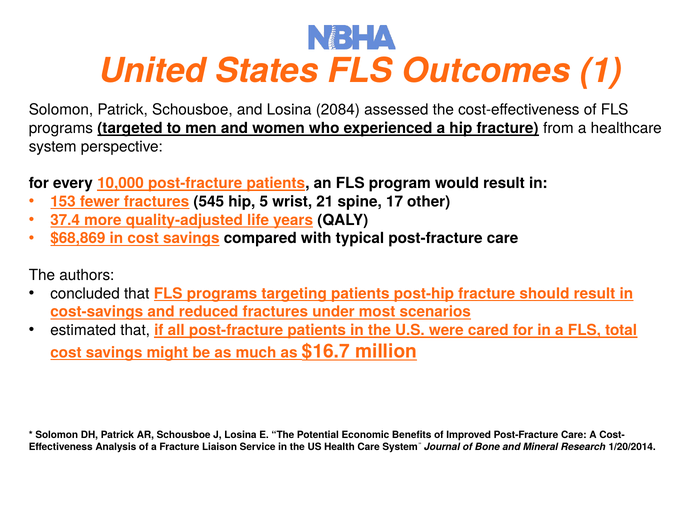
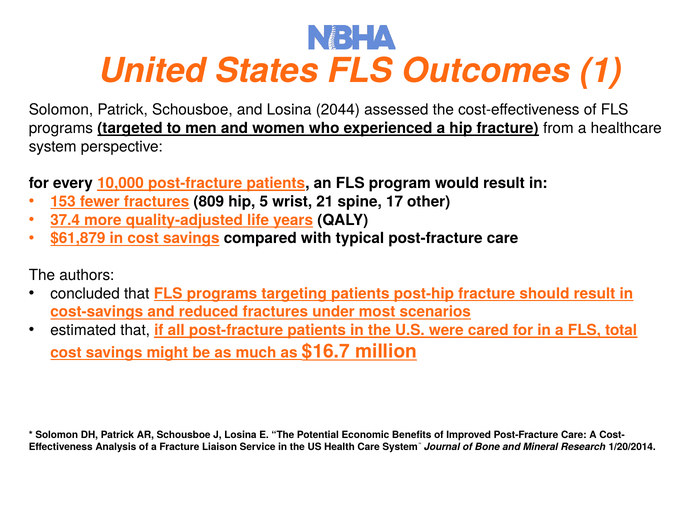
2084: 2084 -> 2044
545: 545 -> 809
$68,869: $68,869 -> $61,879
